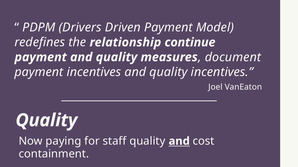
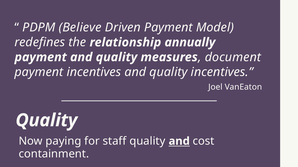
Drivers: Drivers -> Believe
continue: continue -> annually
